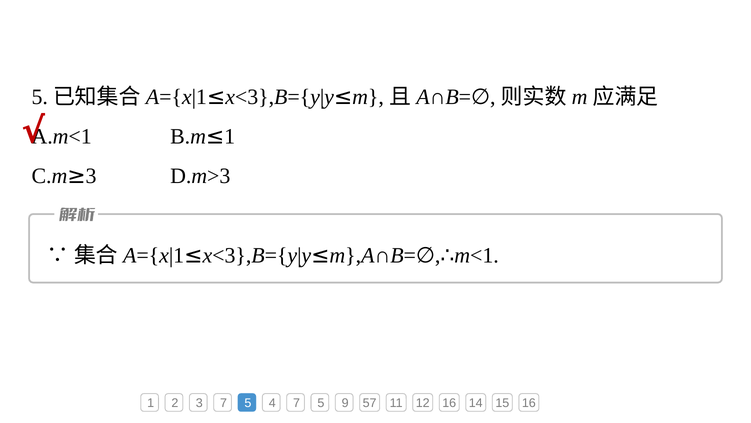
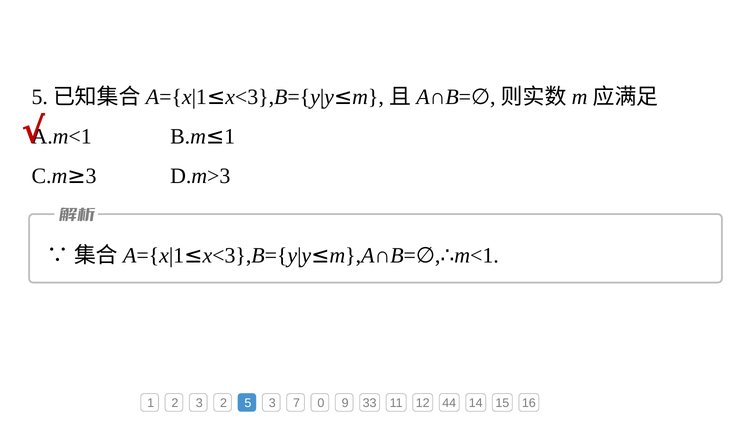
3 7: 7 -> 2
5 4: 4 -> 3
5 at (321, 403): 5 -> 0
57: 57 -> 33
12 16: 16 -> 44
